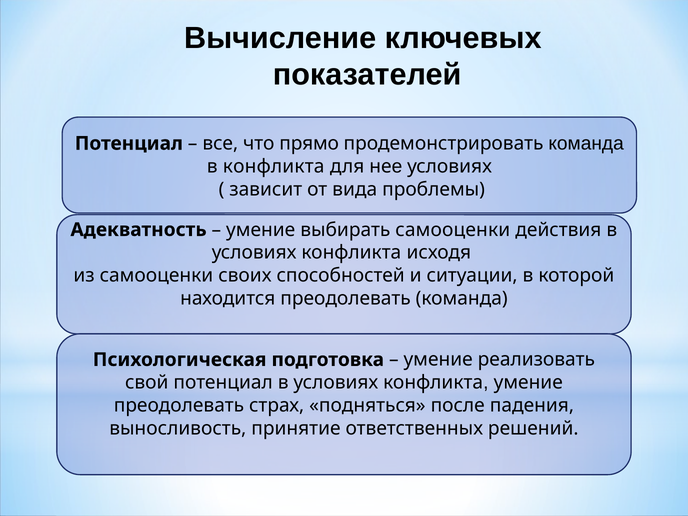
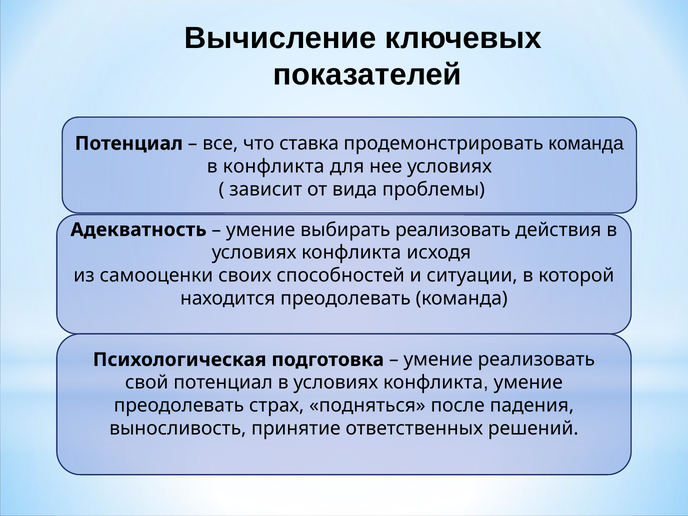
прямо: прямо -> ставка
выбирать самооценки: самооценки -> реализовать
